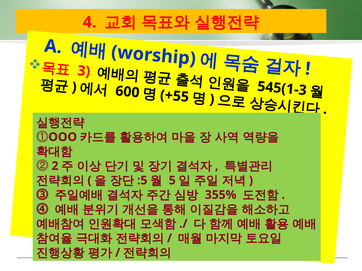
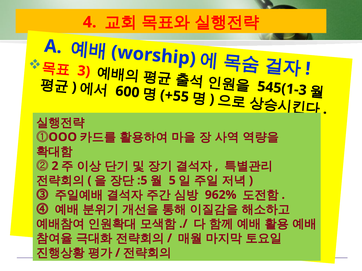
355%: 355% -> 962%
